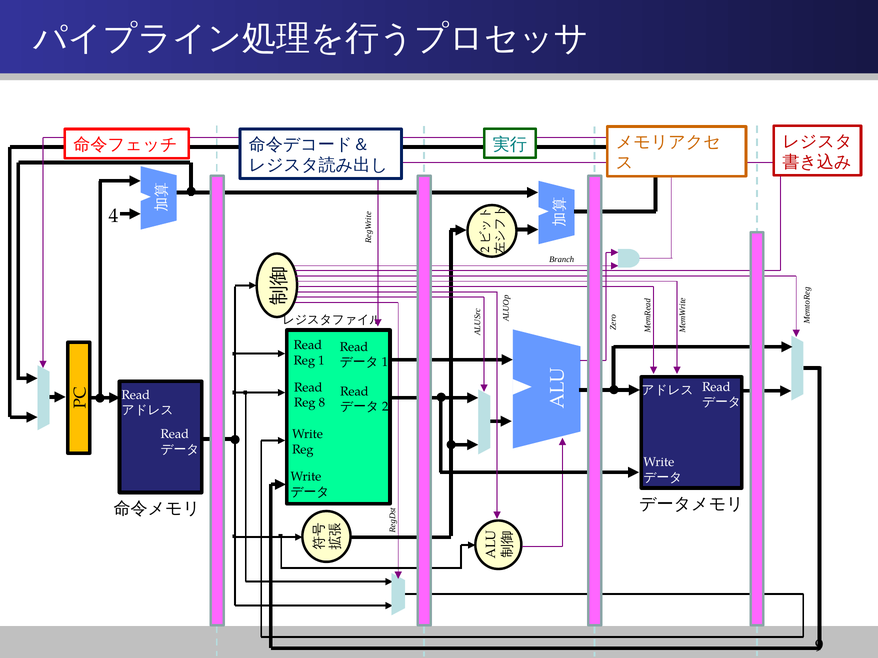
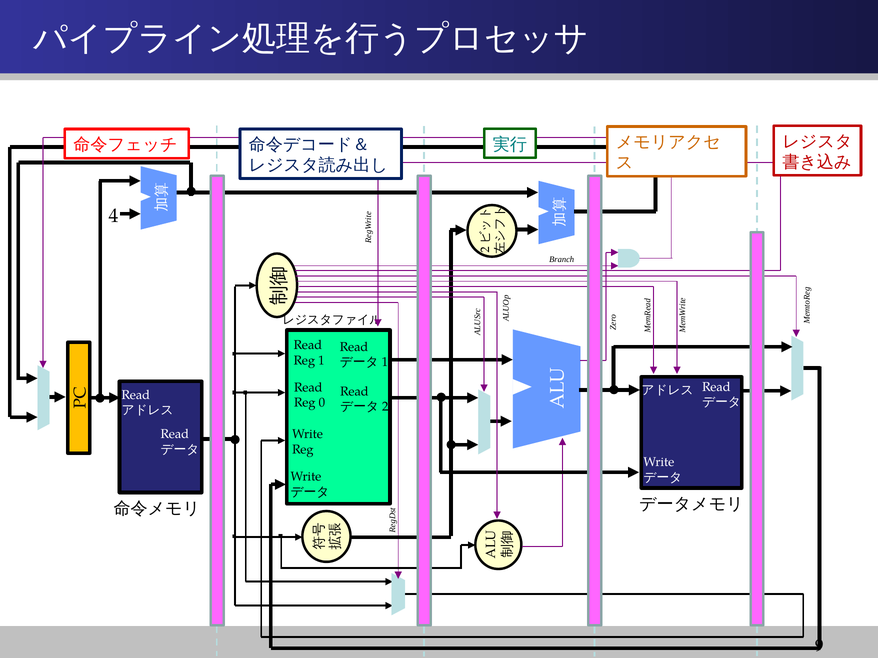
8: 8 -> 0
